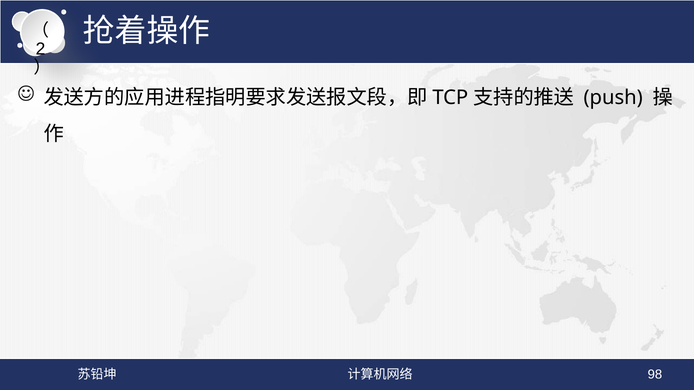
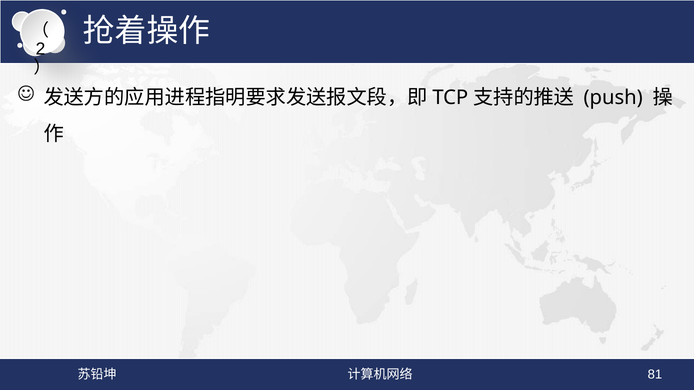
98: 98 -> 81
